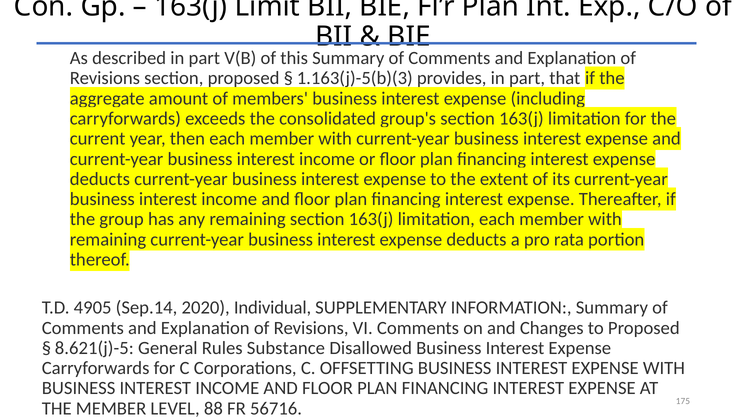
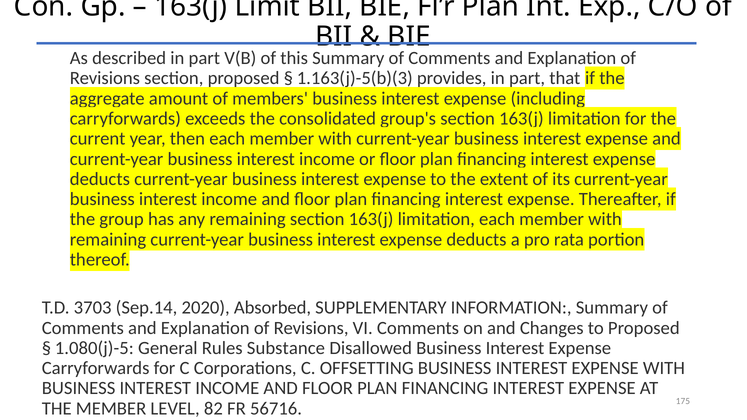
4905: 4905 -> 3703
Individual: Individual -> Absorbed
8.621(j)-5: 8.621(j)-5 -> 1.080(j)-5
88: 88 -> 82
